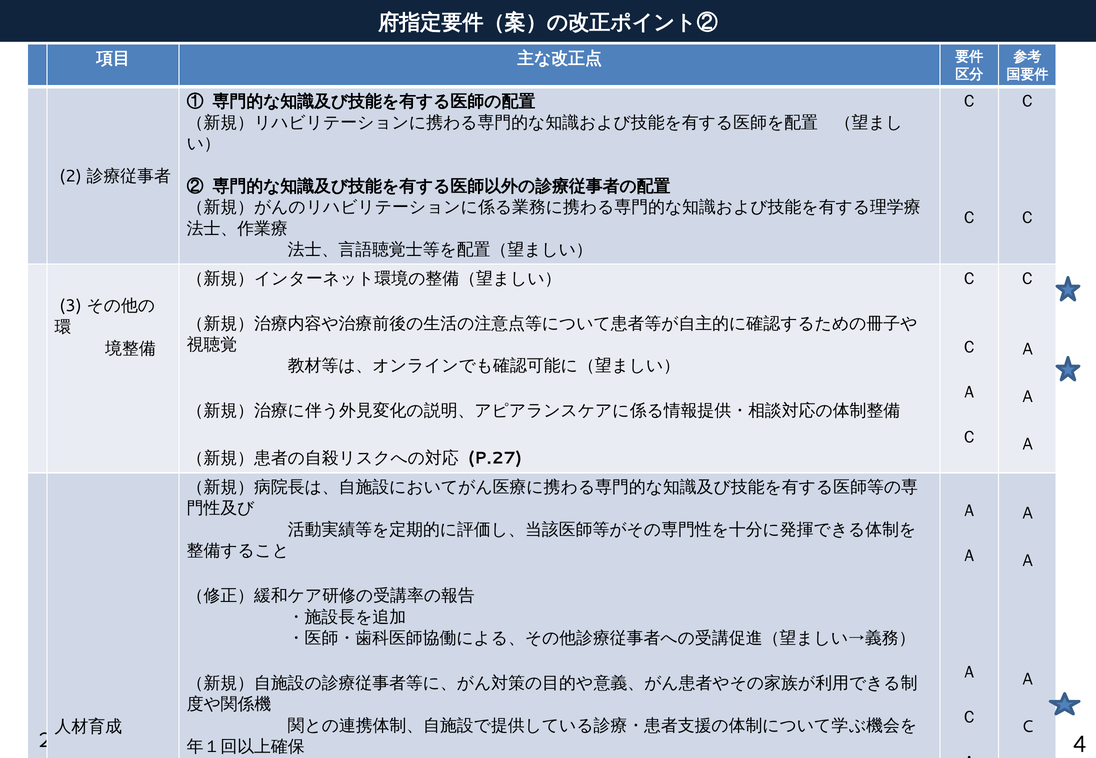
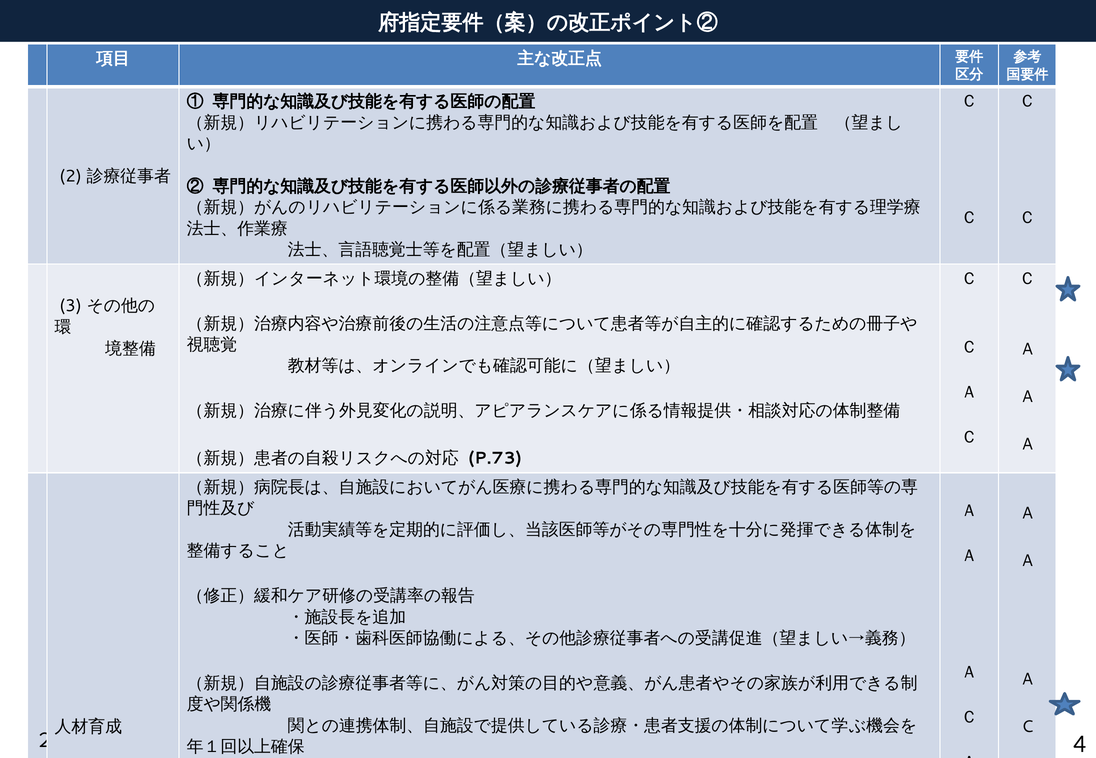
P.27: P.27 -> P.73
